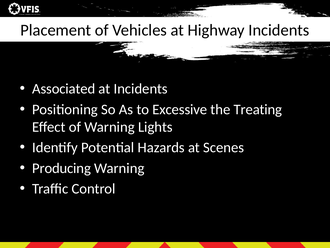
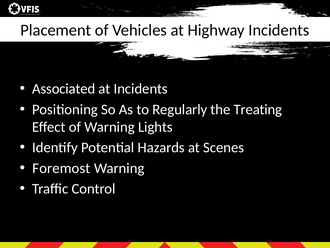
Excessive: Excessive -> Regularly
Producing: Producing -> Foremost
